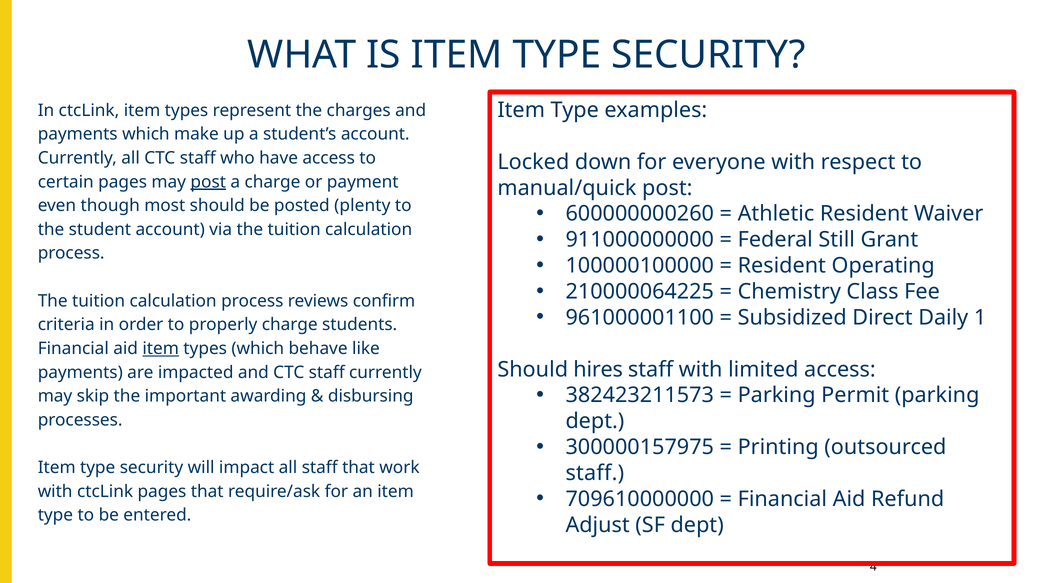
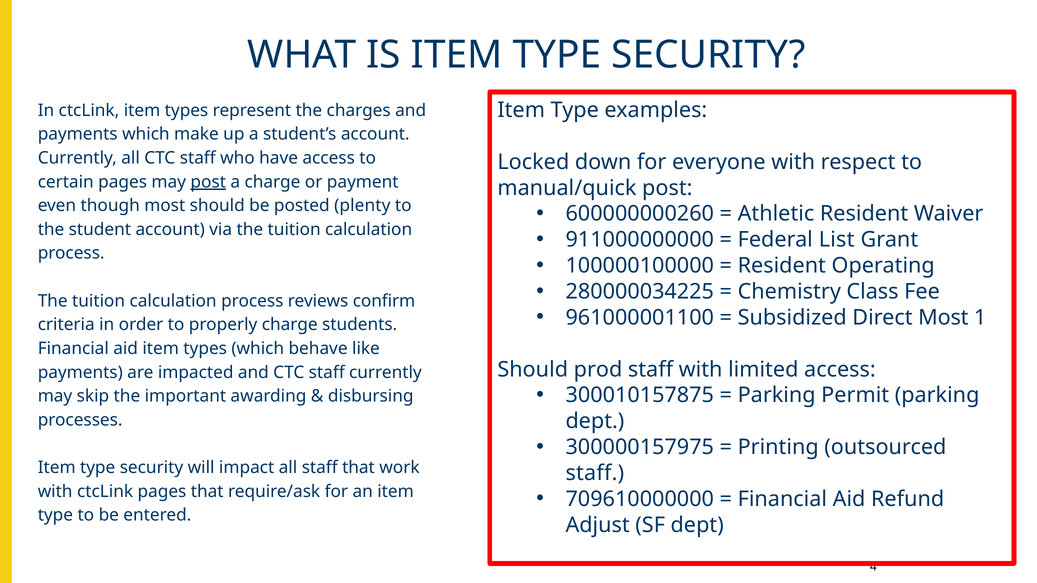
Still: Still -> List
210000064225: 210000064225 -> 280000034225
Direct Daily: Daily -> Most
item at (161, 349) underline: present -> none
hires: hires -> prod
382423211573: 382423211573 -> 300010157875
